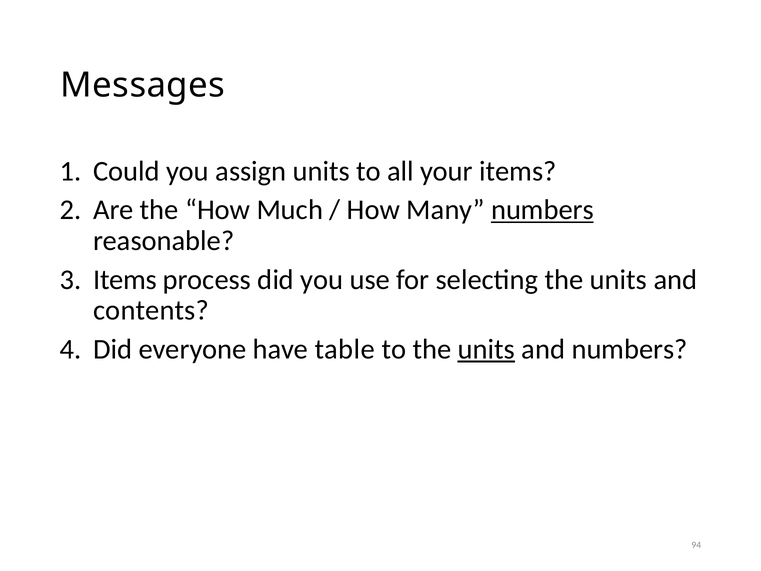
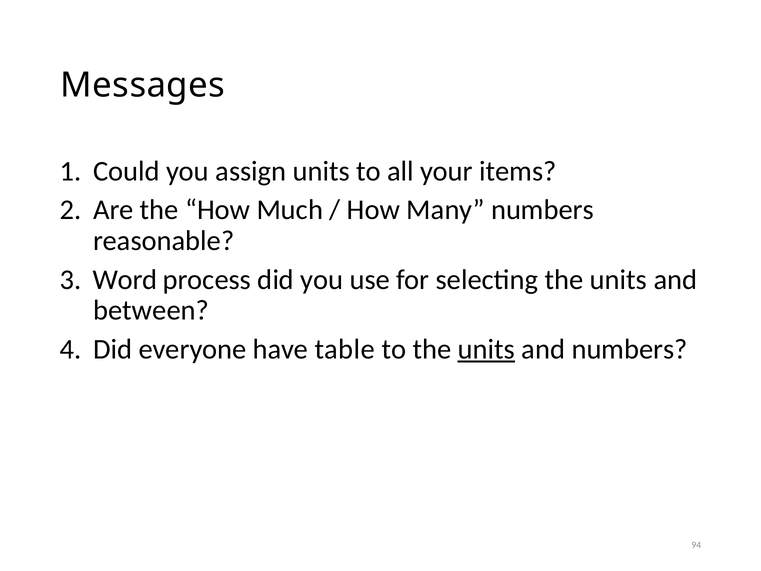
numbers at (542, 210) underline: present -> none
Items at (125, 279): Items -> Word
contents: contents -> between
